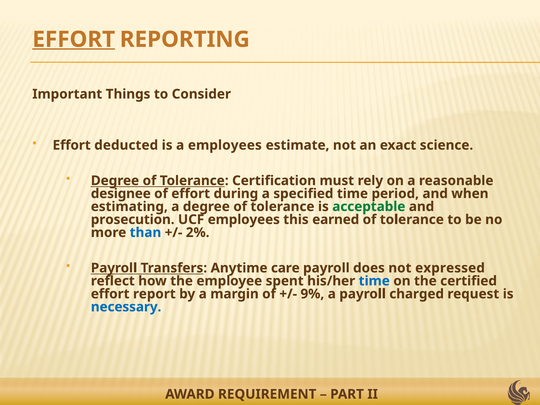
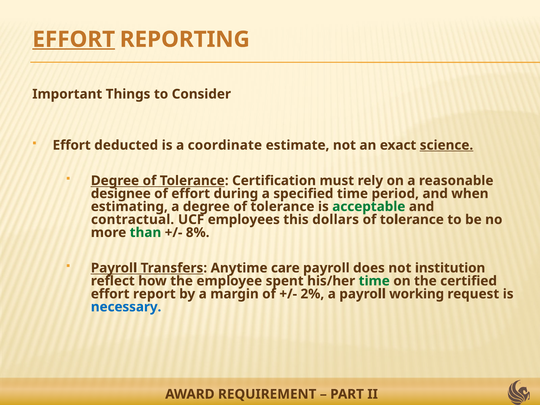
a employees: employees -> coordinate
science underline: none -> present
prosecution: prosecution -> contractual
earned: earned -> dollars
than colour: blue -> green
2%: 2% -> 8%
expressed: expressed -> institution
time at (374, 281) colour: blue -> green
9%: 9% -> 2%
charged: charged -> working
